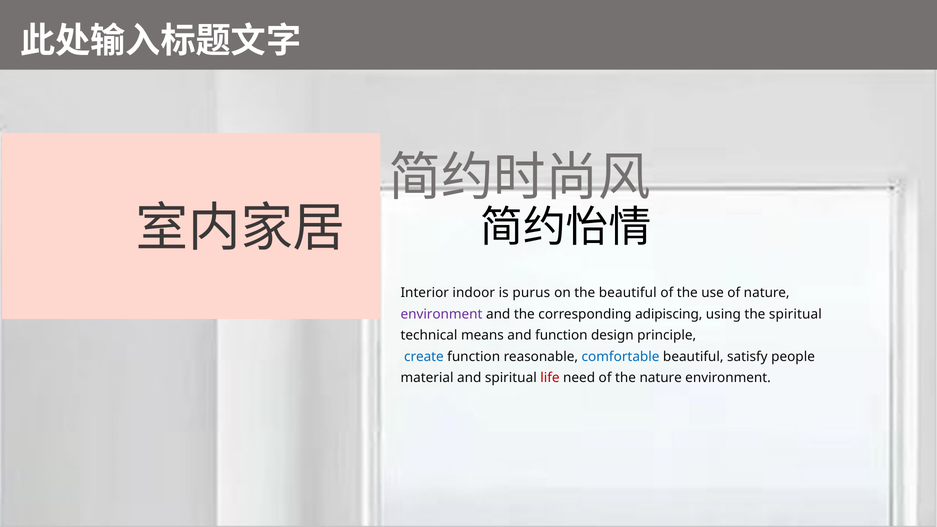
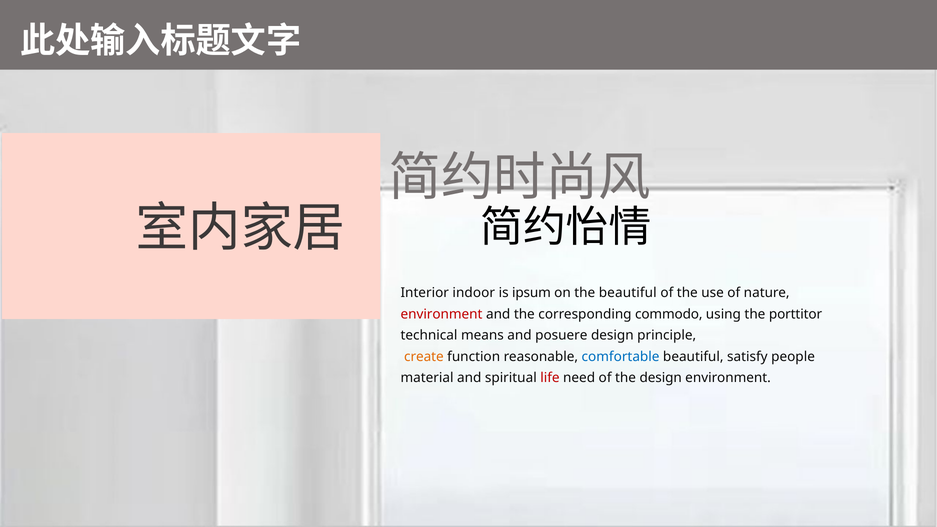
purus: purus -> ipsum
environment at (442, 314) colour: purple -> red
adipiscing: adipiscing -> commodo
the spiritual: spiritual -> porttitor
and function: function -> posuere
create colour: blue -> orange
the nature: nature -> design
